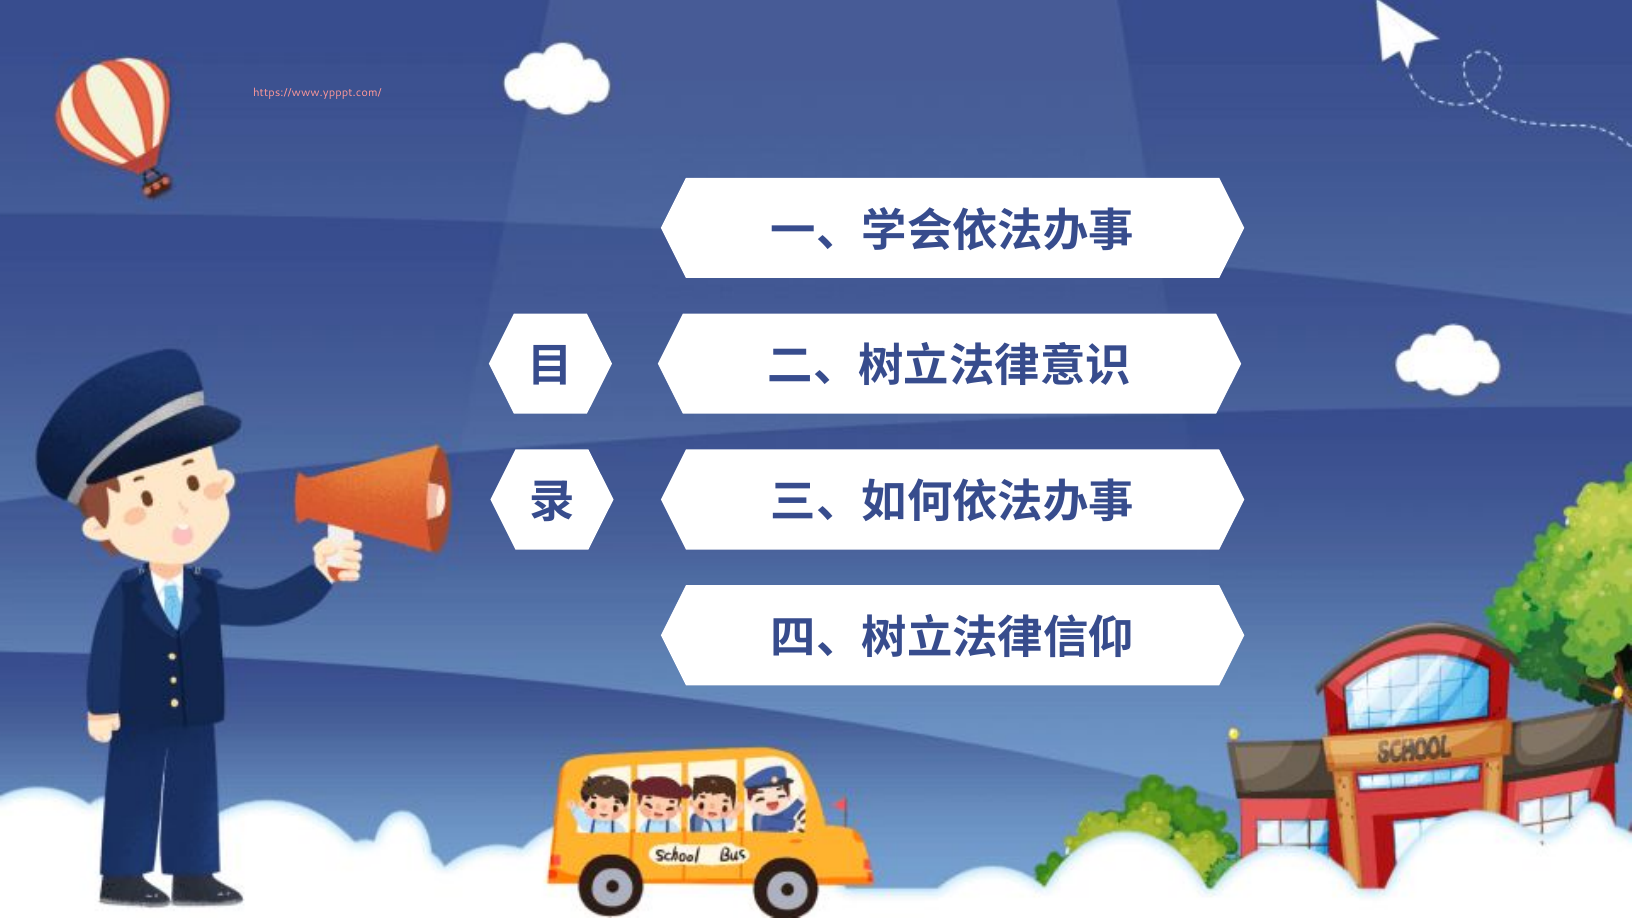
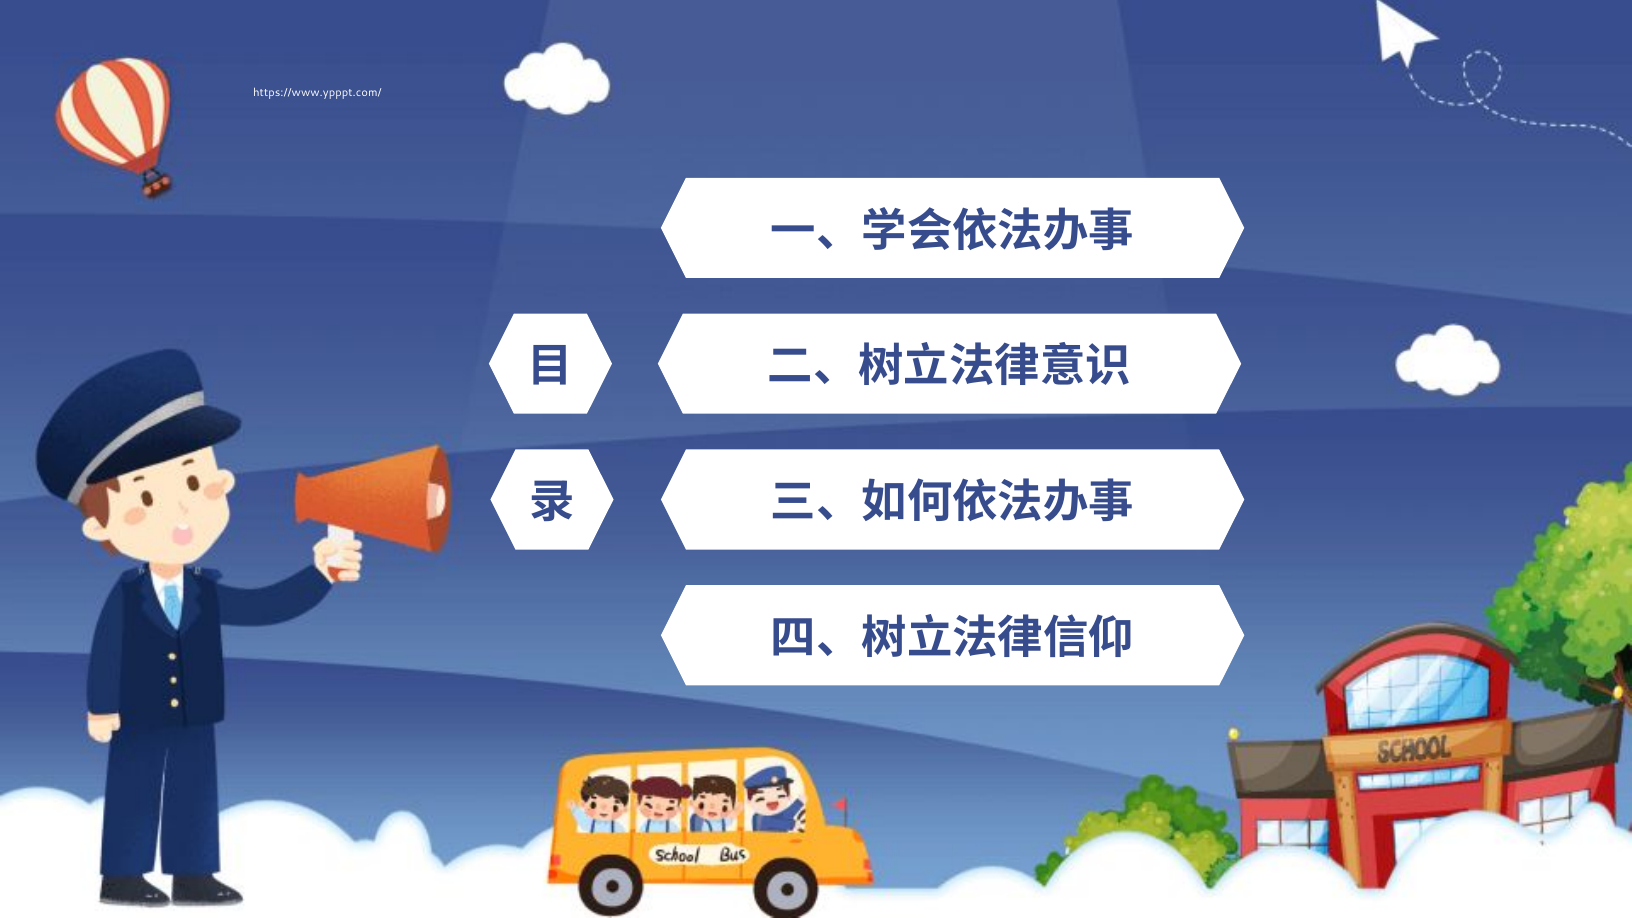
https://www.ypppt.com/ colour: pink -> white
